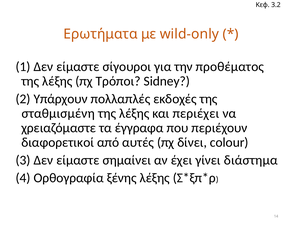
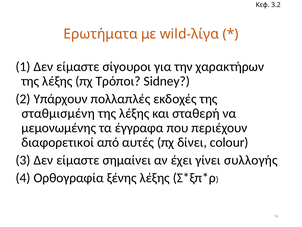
wild-only: wild-only -> wild-λίγα
προθέματος: προθέματος -> χαρακτήρων
περιέχει: περιέχει -> σταθερή
χρειαζόμαστε: χρειαζόμαστε -> μεμονωμένης
διάστημα: διάστημα -> συλλογής
